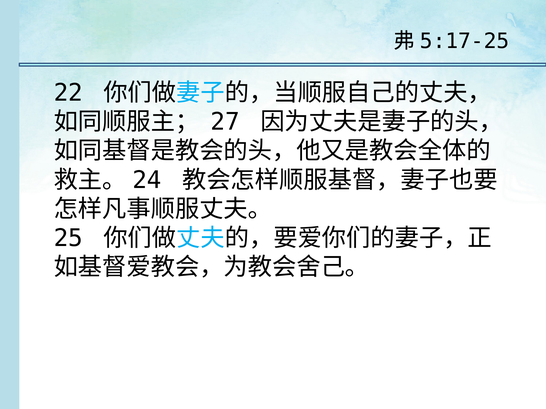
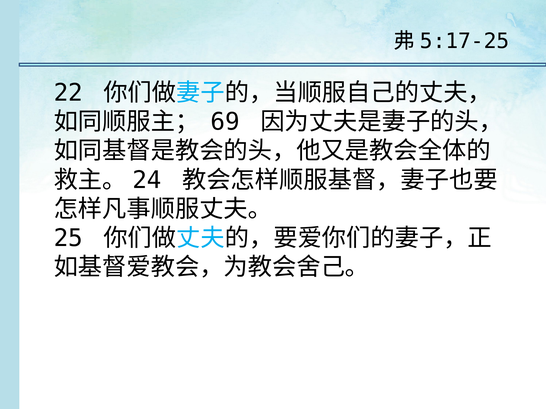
27: 27 -> 69
